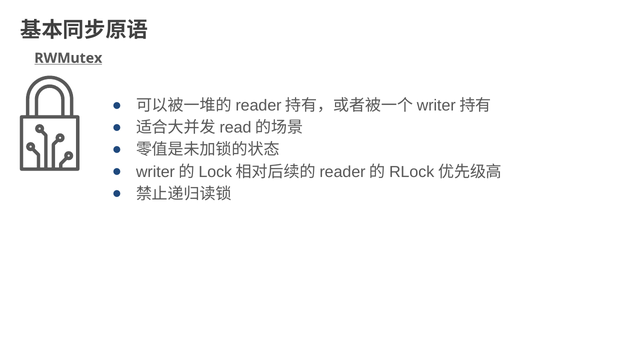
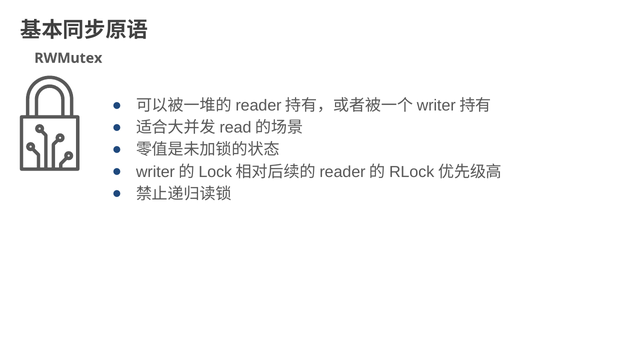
RWMutex underline: present -> none
